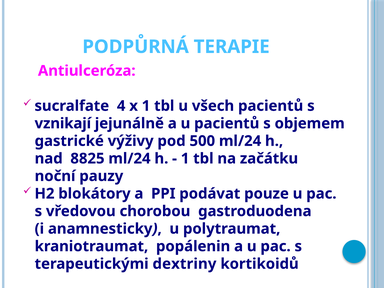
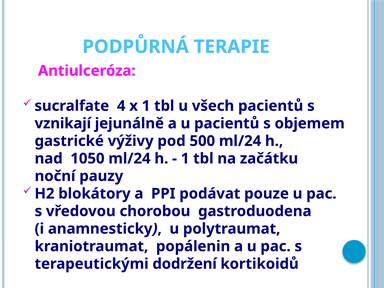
8825: 8825 -> 1050
dextriny: dextriny -> dodržení
